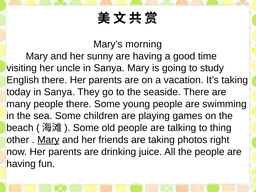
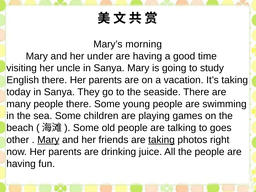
sunny: sunny -> under
thing: thing -> goes
taking at (162, 140) underline: none -> present
